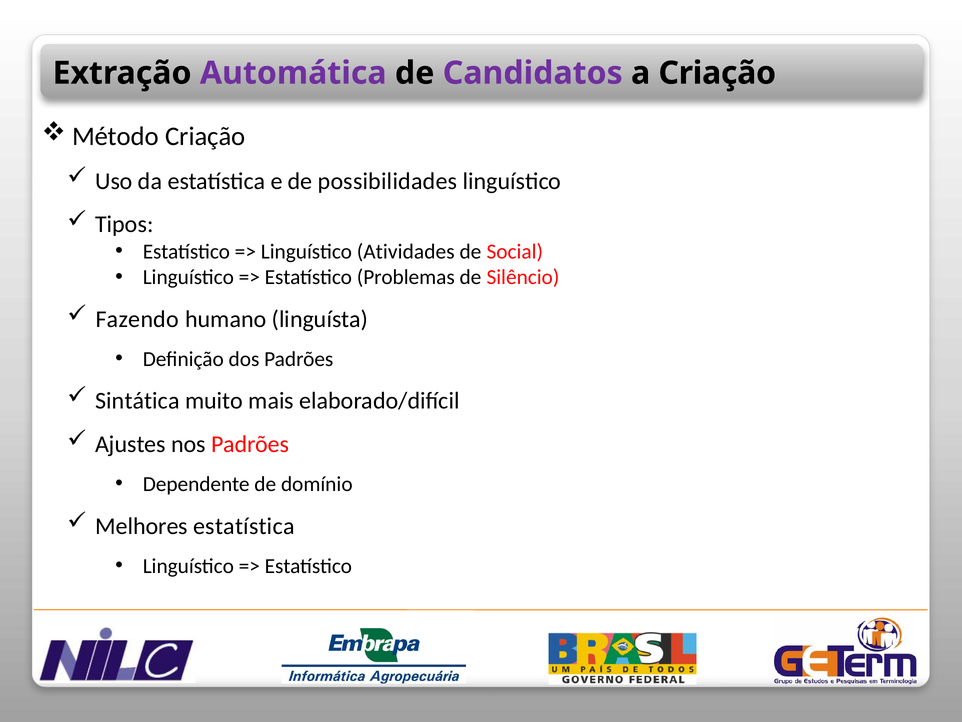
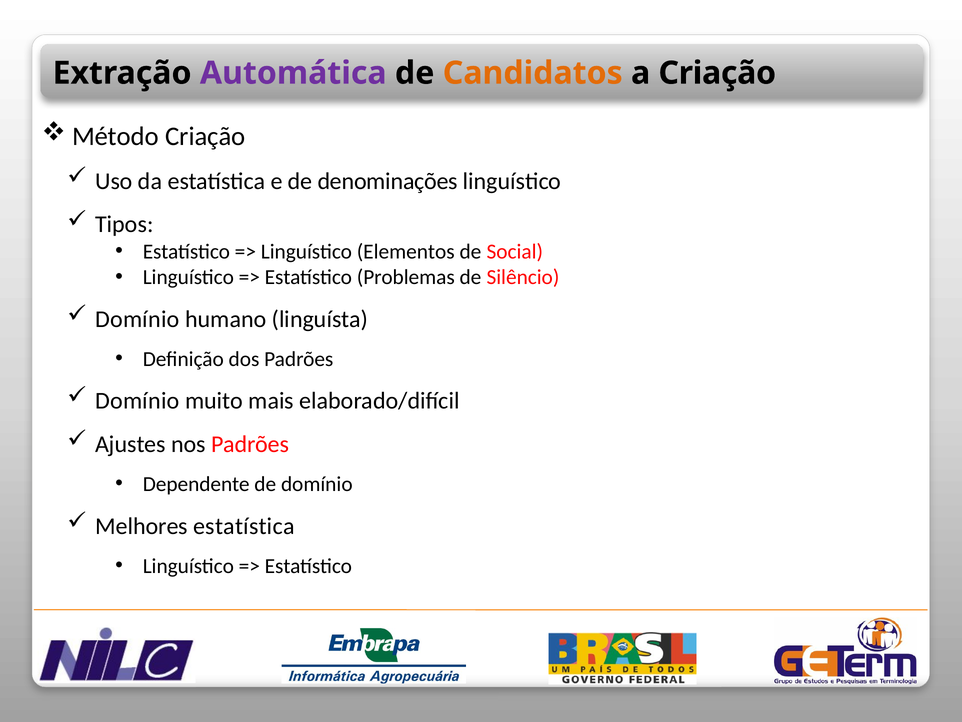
Candidatos colour: purple -> orange
possibilidades: possibilidades -> denominações
Atividades: Atividades -> Elementos
Fazendo at (137, 319): Fazendo -> Domínio
Sintática at (137, 401): Sintática -> Domínio
